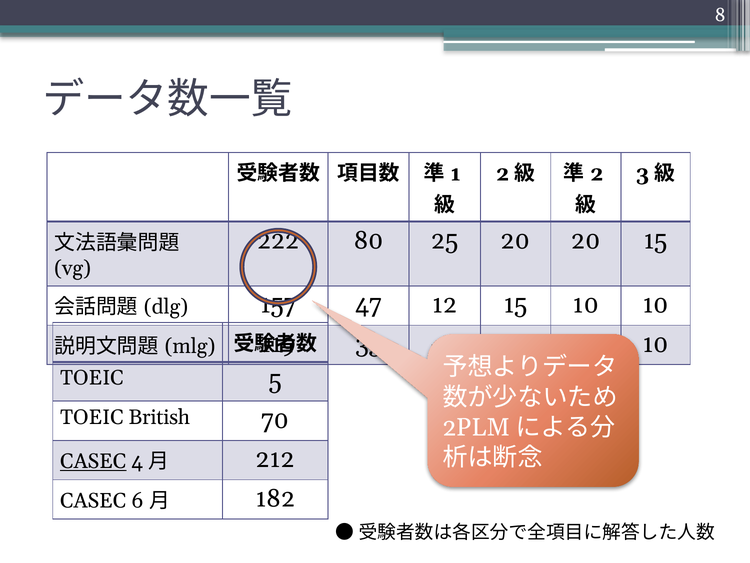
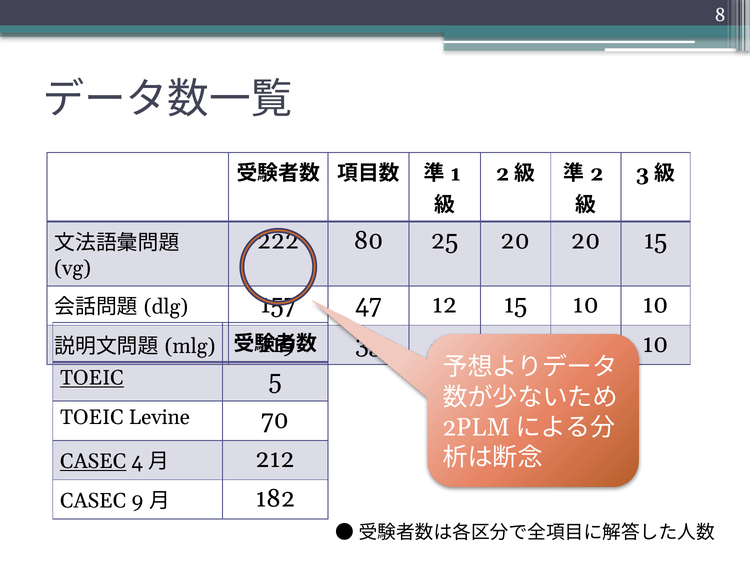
TOEIC at (92, 378) underline: none -> present
British: British -> Levine
6: 6 -> 9
